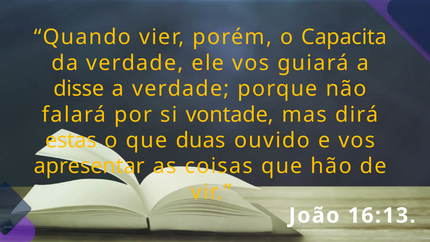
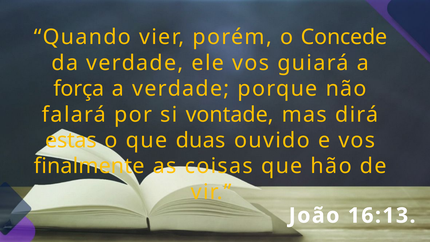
Capacita: Capacita -> Concede
disse: disse -> força
apresentar: apresentar -> finalmente
